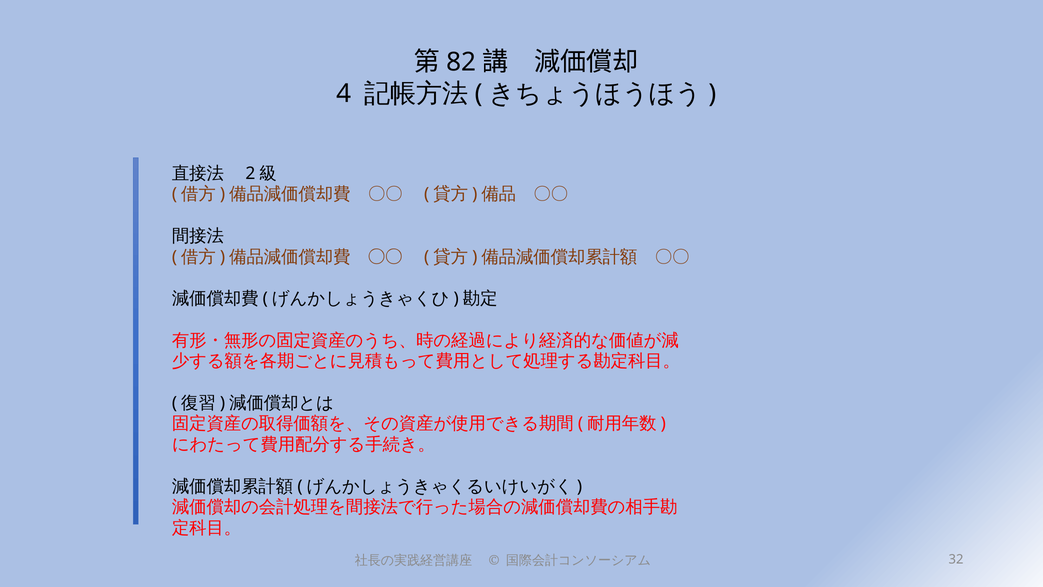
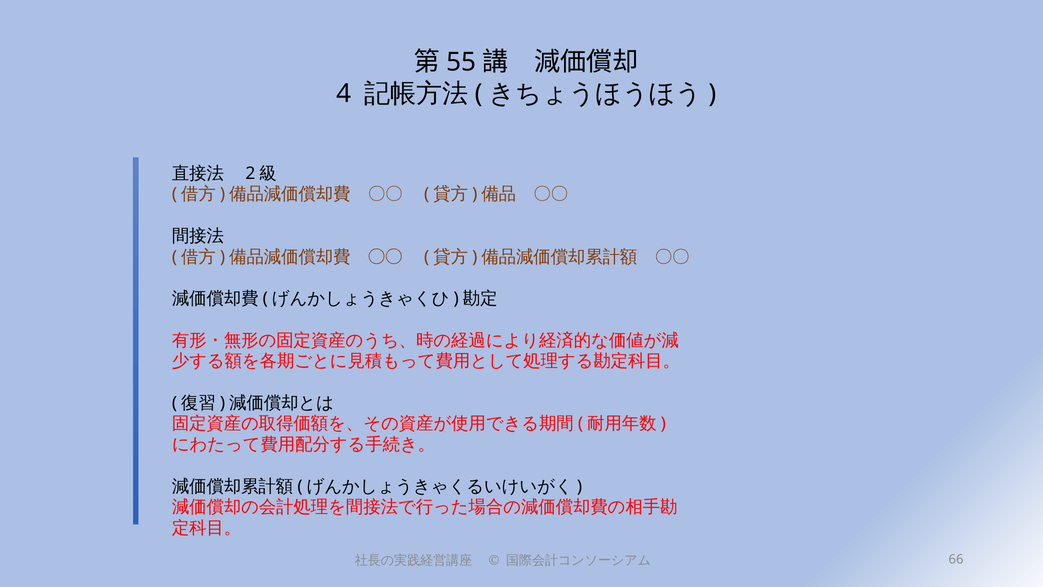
82: 82 -> 55
32: 32 -> 66
